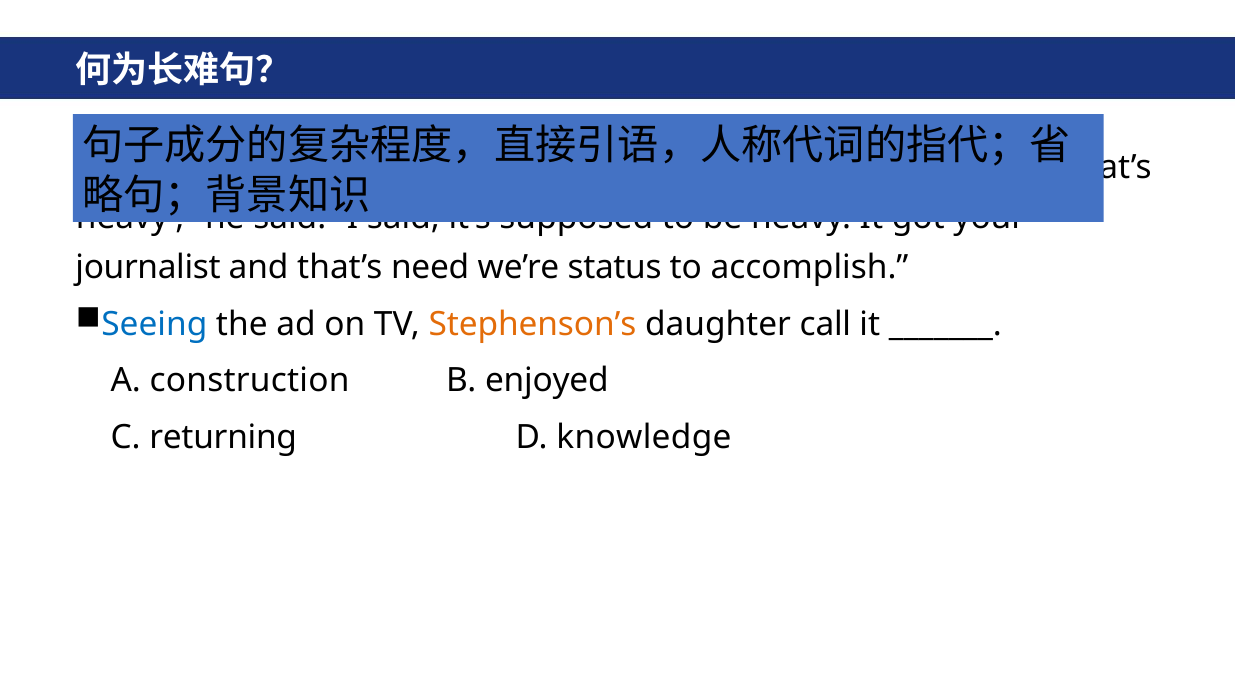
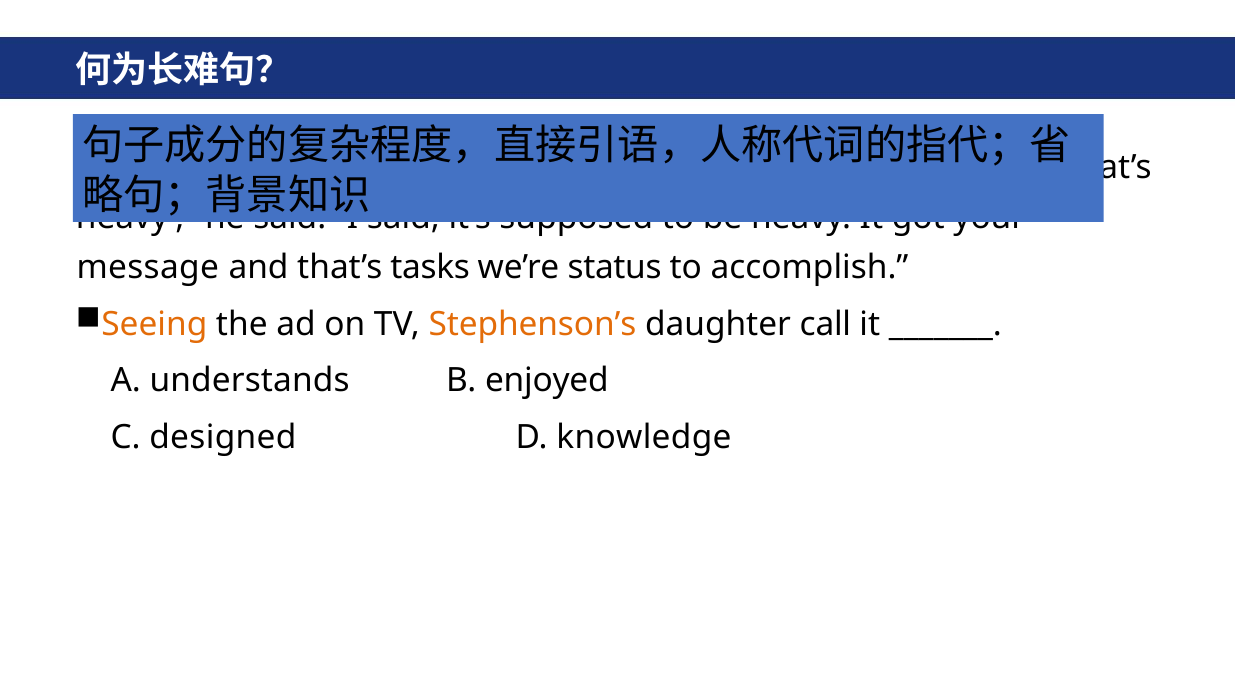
journalist: journalist -> message
need: need -> tasks
Seeing colour: blue -> orange
construction: construction -> understands
returning: returning -> designed
